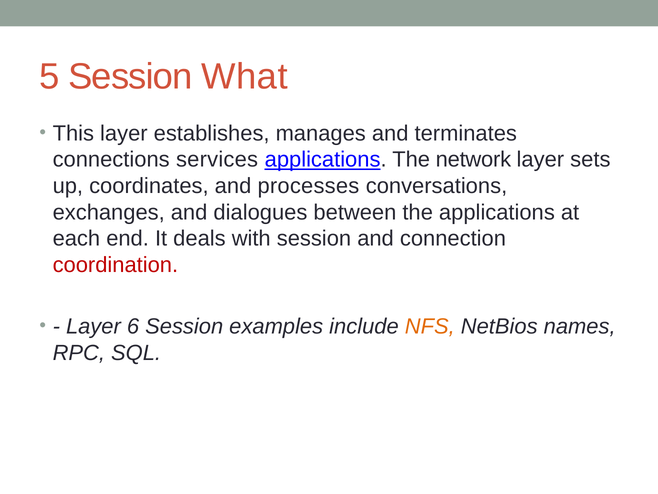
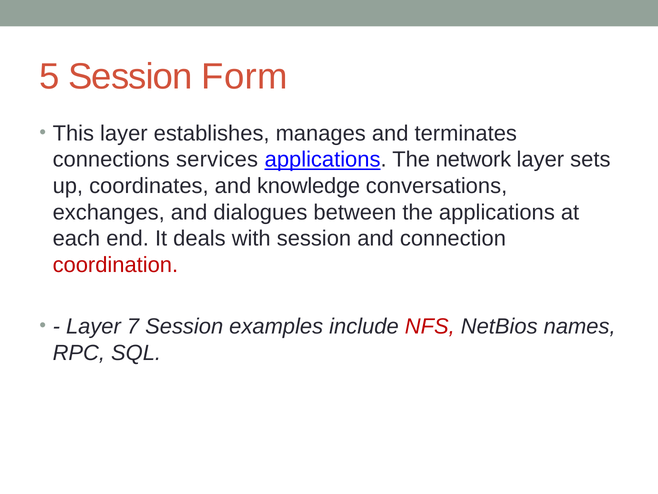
What: What -> Form
processes: processes -> knowledge
6: 6 -> 7
NFS colour: orange -> red
